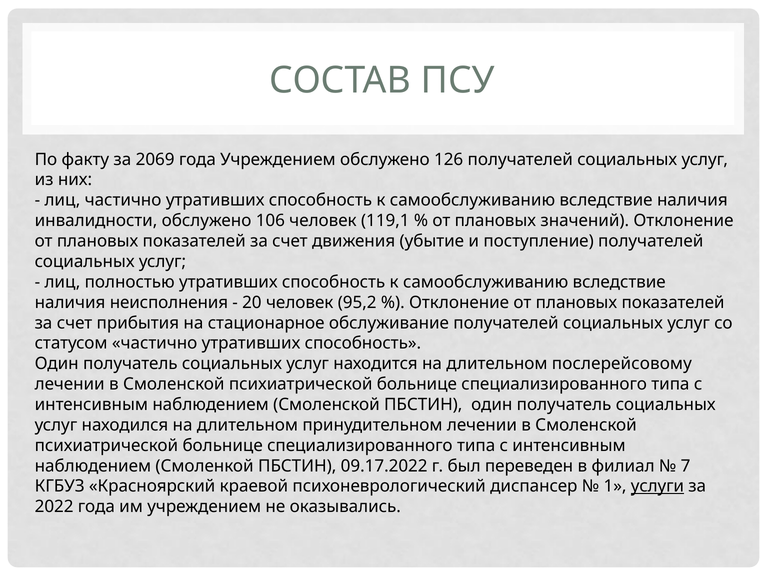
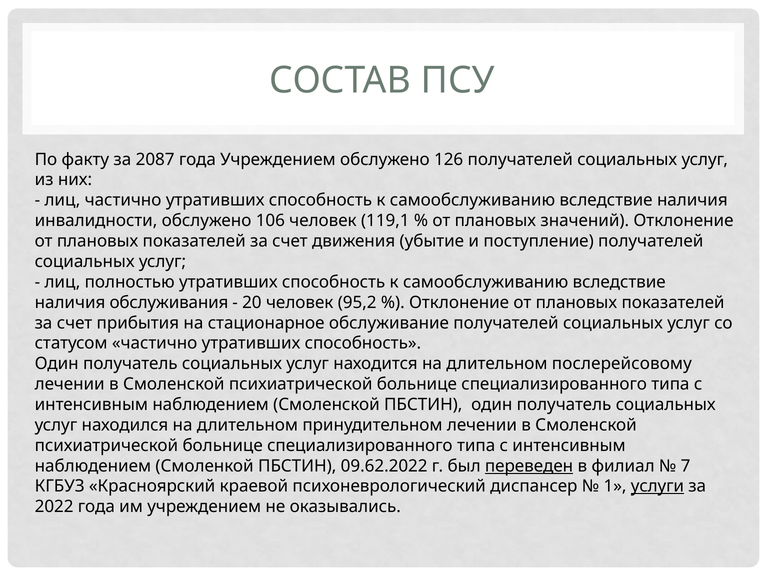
2069: 2069 -> 2087
неисполнения: неисполнения -> обслуживания
09.17.2022: 09.17.2022 -> 09.62.2022
переведен underline: none -> present
